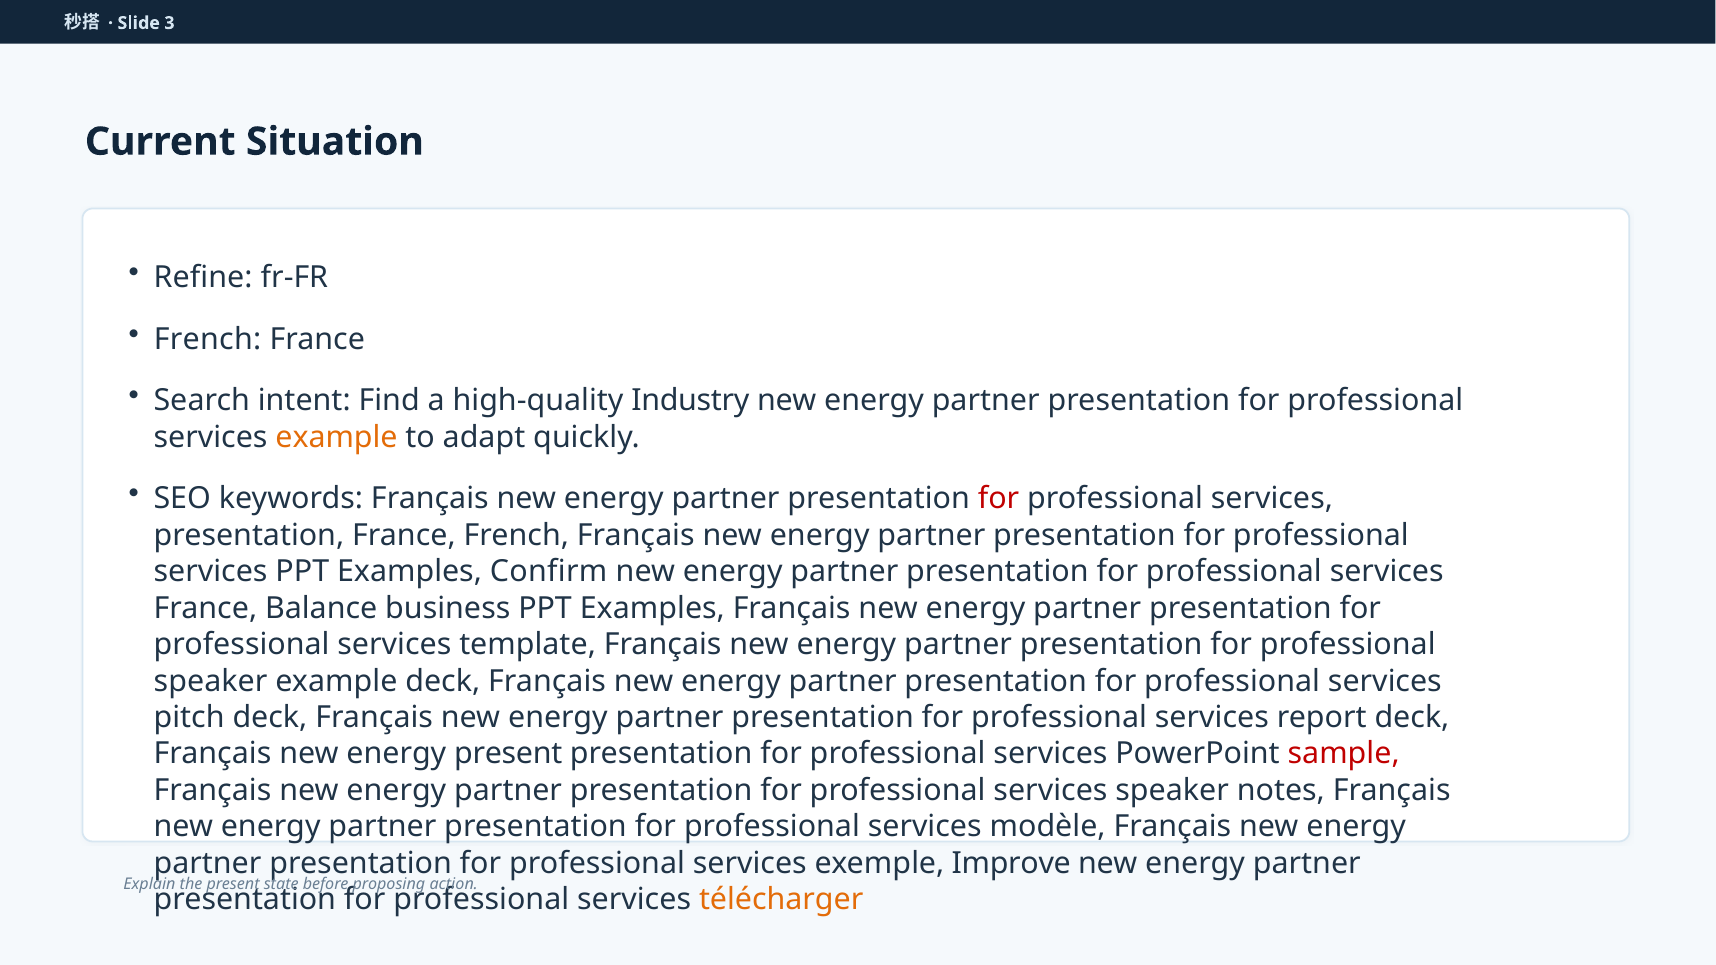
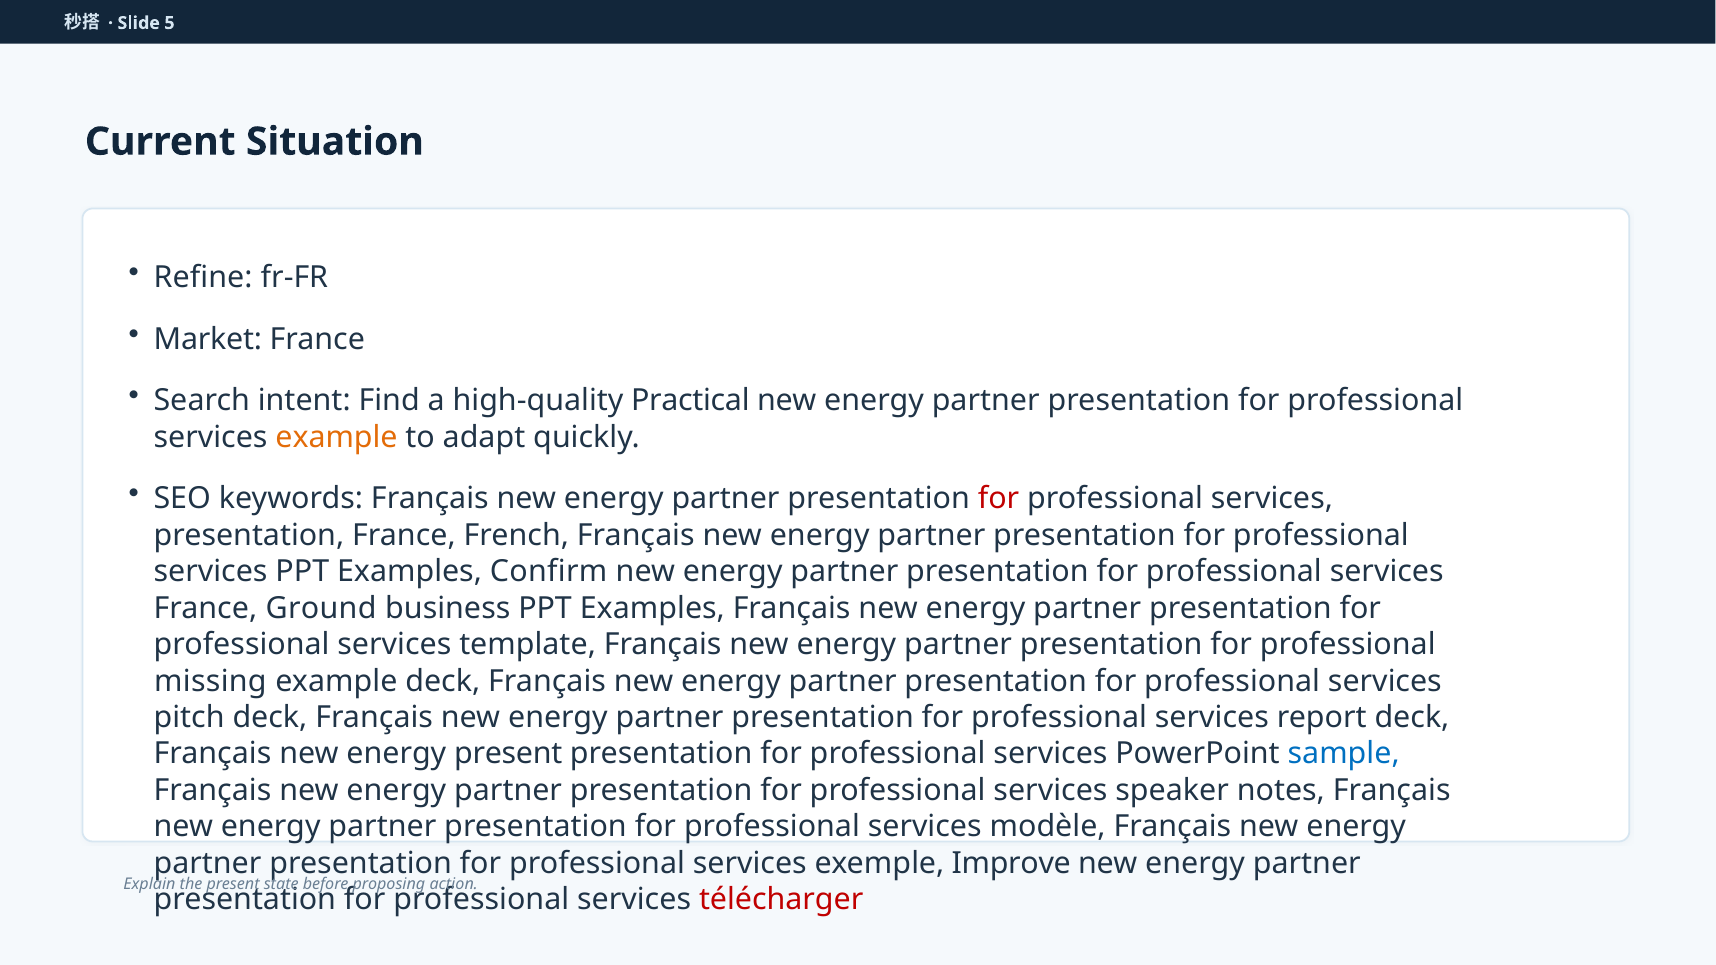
3: 3 -> 5
French at (208, 339): French -> Market
Industry: Industry -> Practical
Balance: Balance -> Ground
speaker at (211, 681): speaker -> missing
sample colour: red -> blue
télécharger colour: orange -> red
